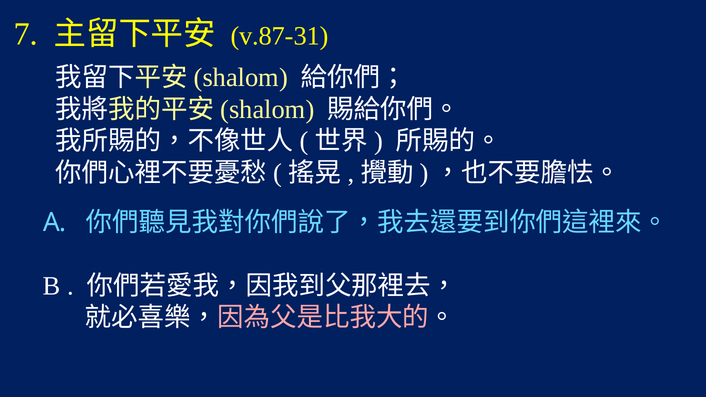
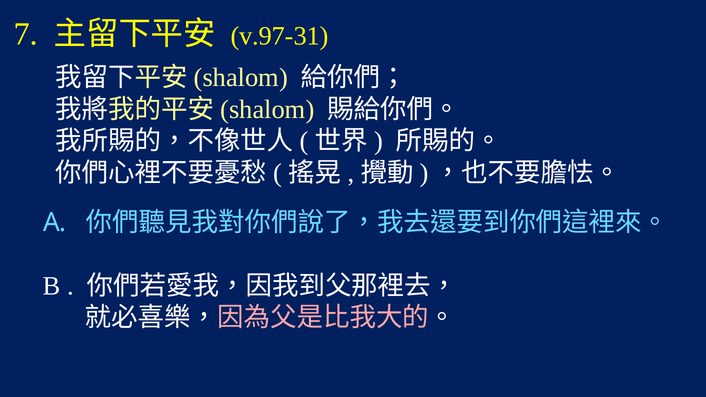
v.87-31: v.87-31 -> v.97-31
